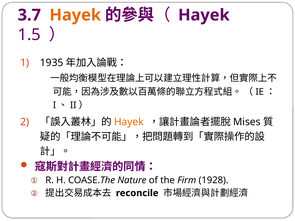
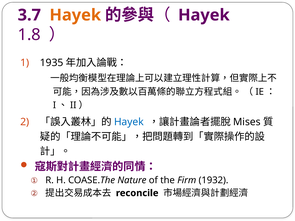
1.5: 1.5 -> 1.8
Hayek at (129, 122) colour: orange -> blue
1928: 1928 -> 1932
